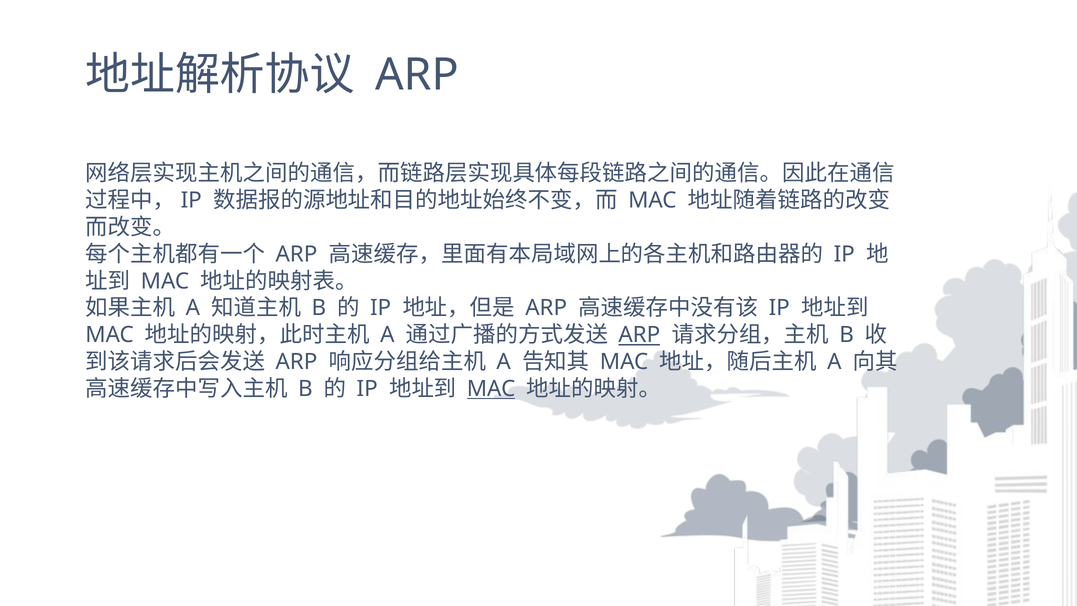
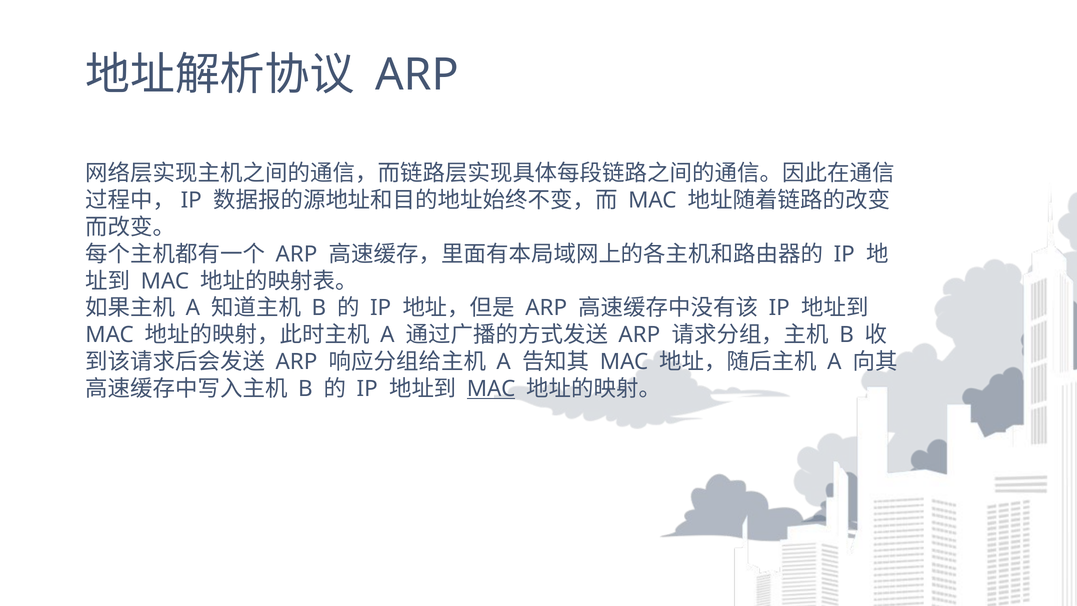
ARP at (639, 335) underline: present -> none
